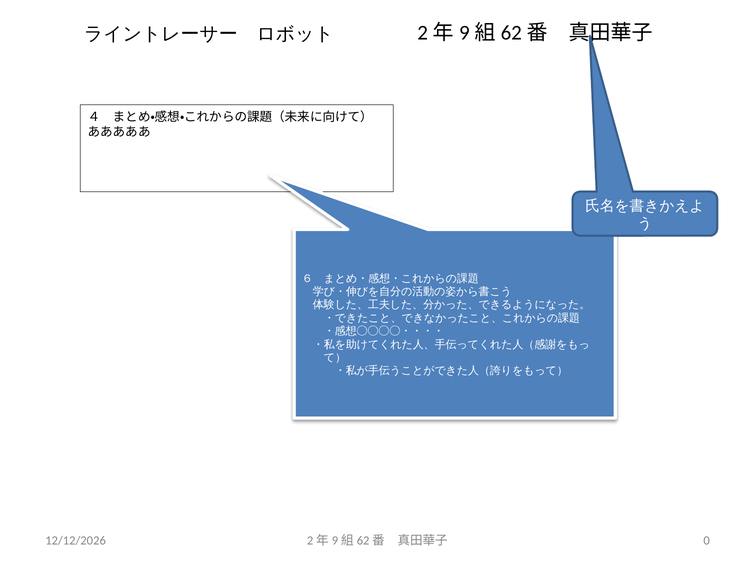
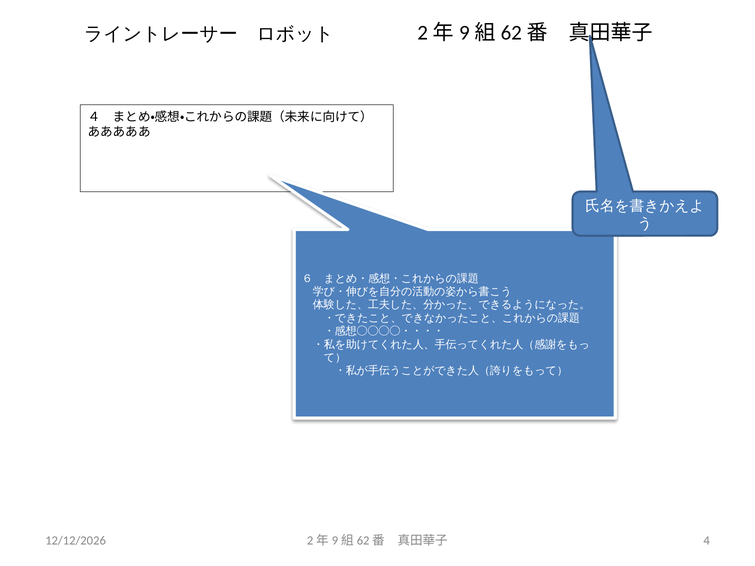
0: 0 -> 4
